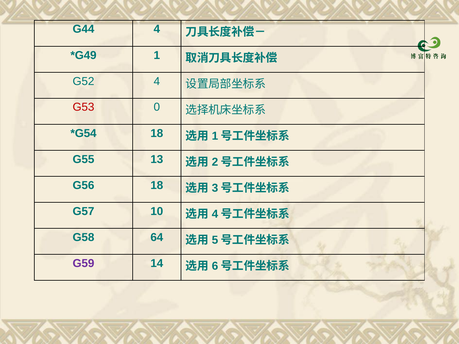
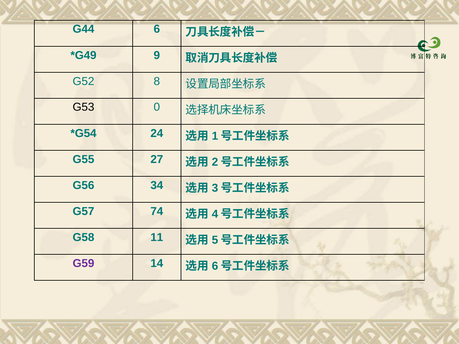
G44 4: 4 -> 6
1: 1 -> 9
G52 4: 4 -> 8
G53 colour: red -> black
18 at (157, 133): 18 -> 24
13: 13 -> 27
G56 18: 18 -> 34
10: 10 -> 74
64: 64 -> 11
